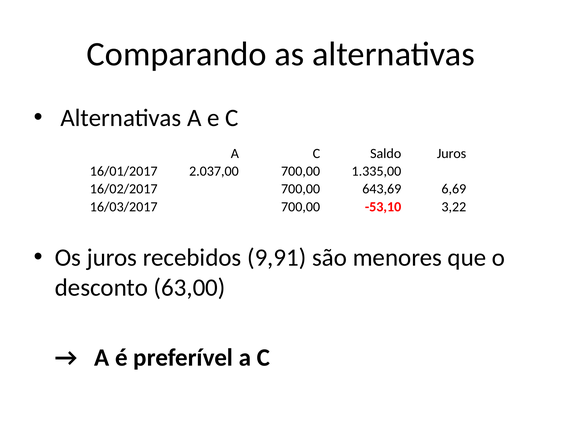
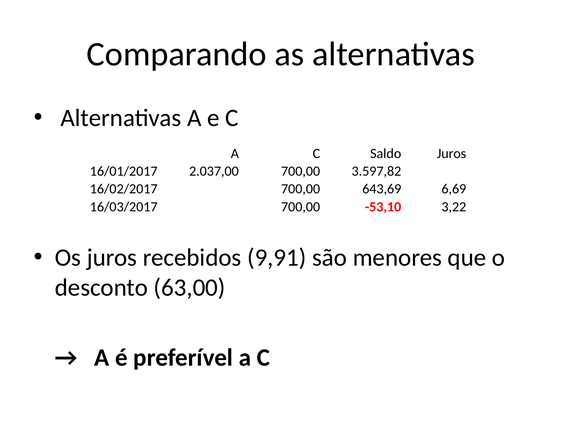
1.335,00: 1.335,00 -> 3.597,82
